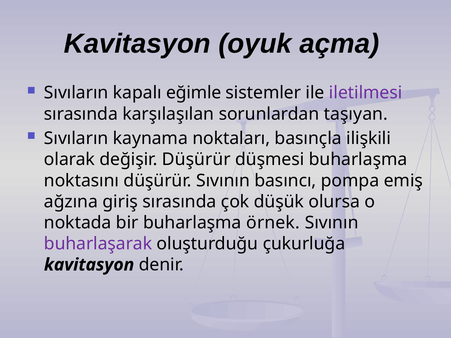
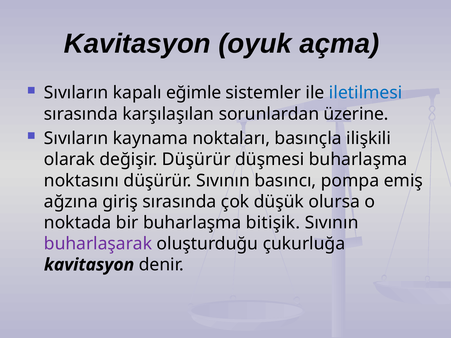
iletilmesi colour: purple -> blue
taşıyan: taşıyan -> üzerine
örnek: örnek -> bitişik
